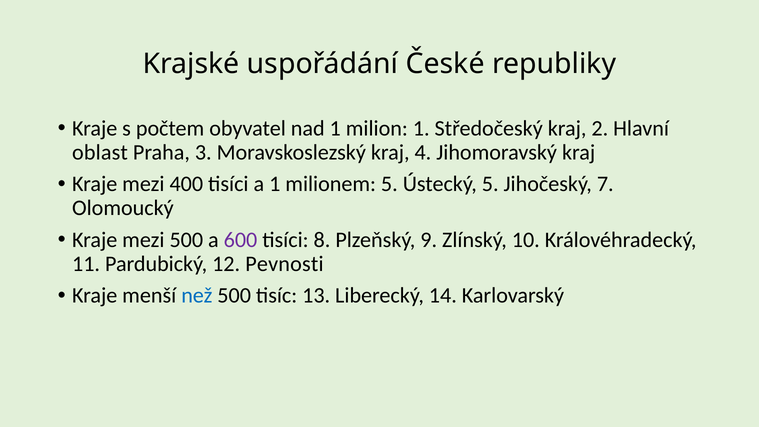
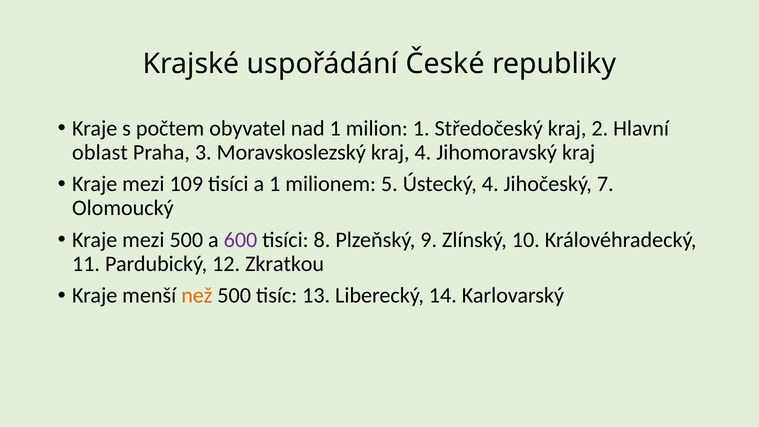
400: 400 -> 109
Ústecký 5: 5 -> 4
Pevnosti: Pevnosti -> Zkratkou
než colour: blue -> orange
